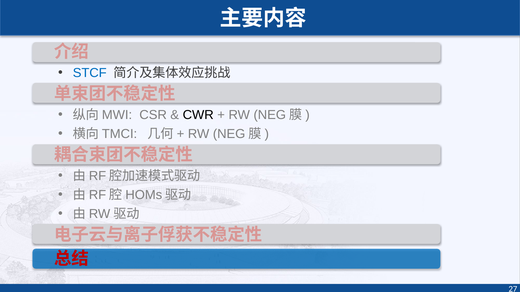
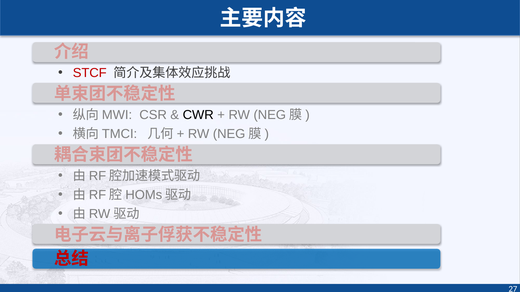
STCF colour: blue -> red
